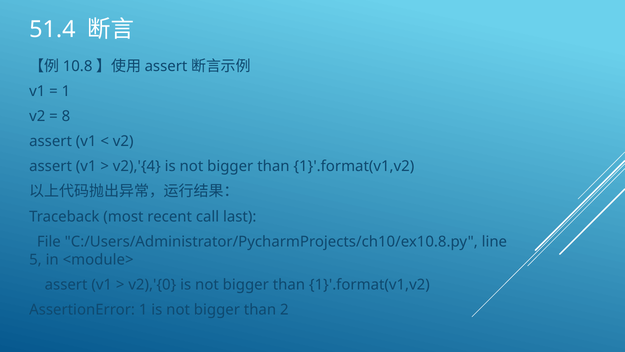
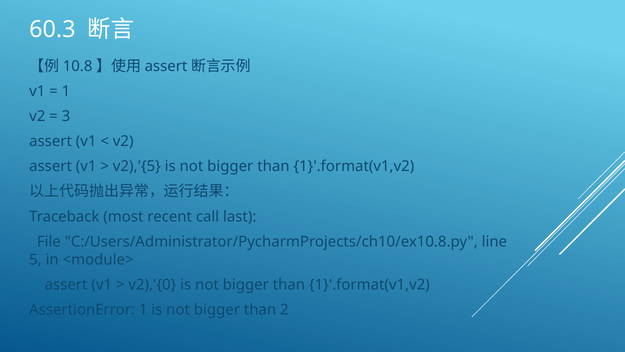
51.4: 51.4 -> 60.3
8: 8 -> 3
v2),'{4: v2),'{4 -> v2),'{5
